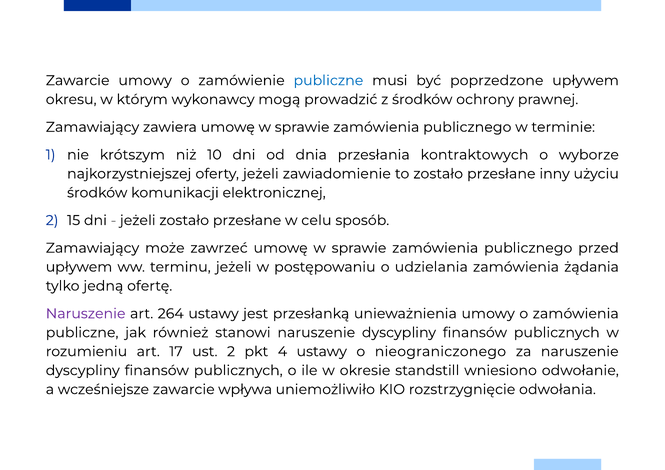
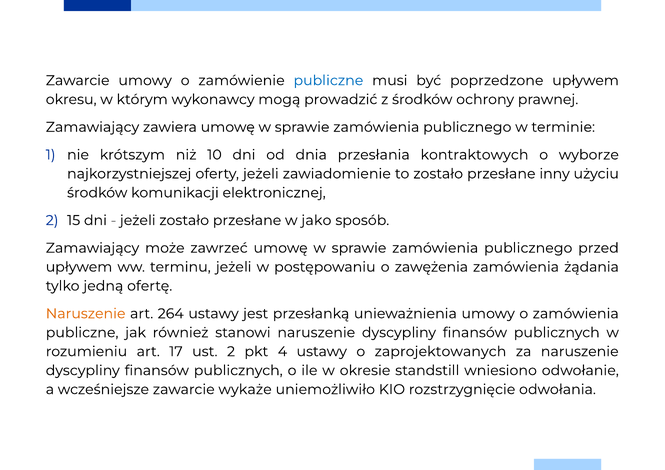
celu: celu -> jako
udzielania: udzielania -> zawężenia
Naruszenie at (86, 314) colour: purple -> orange
nieograniczonego: nieograniczonego -> zaprojektowanych
wpływa: wpływa -> wykaże
